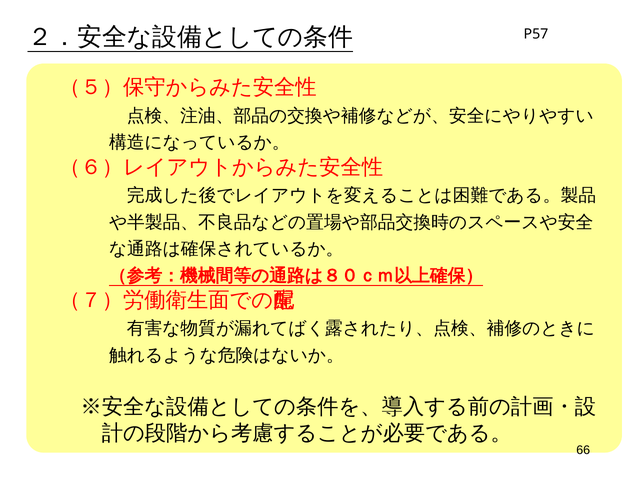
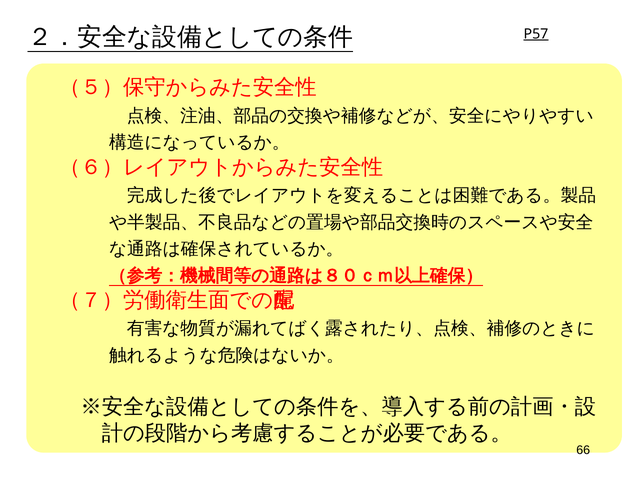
P57 underline: none -> present
